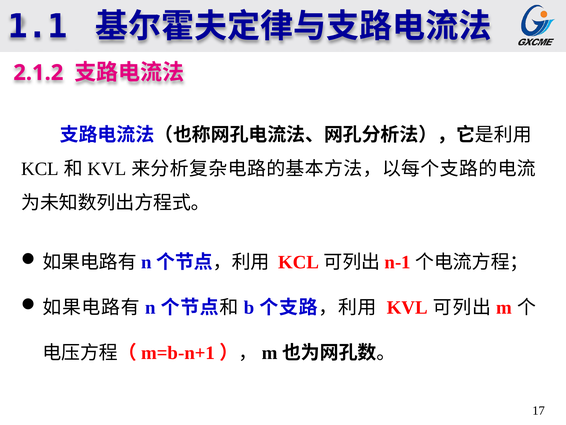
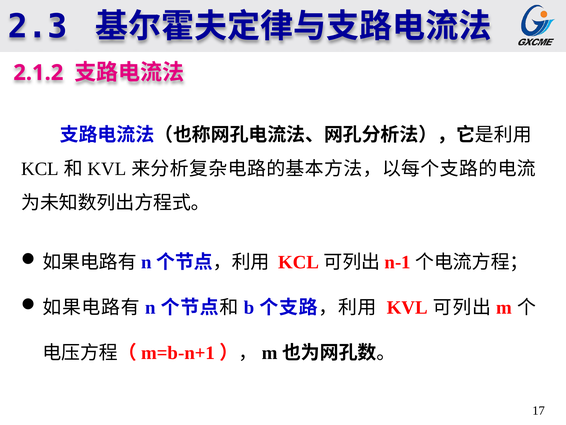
1.1: 1.1 -> 2.3
